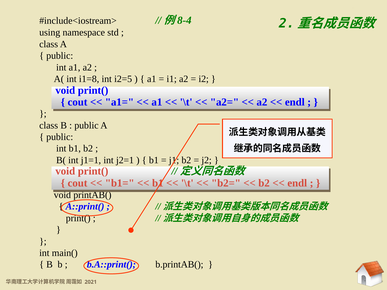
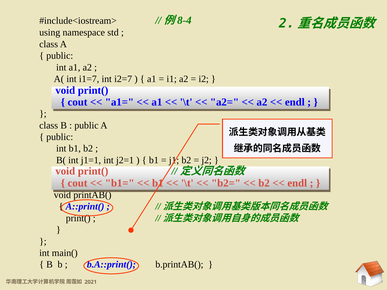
i1=8: i1=8 -> i1=7
i2=5: i2=5 -> i2=7
